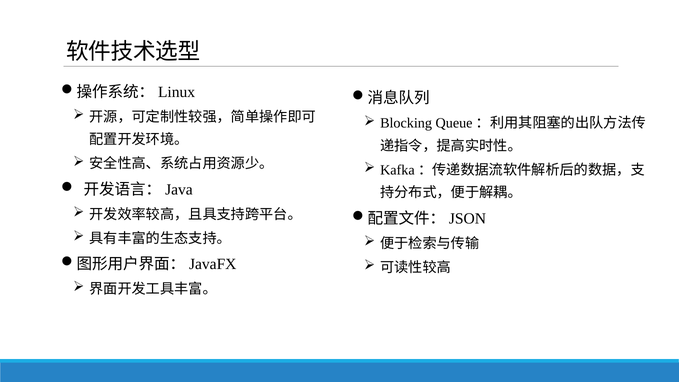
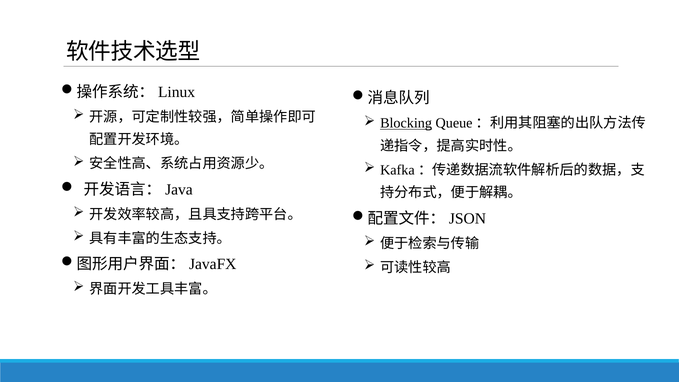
Blocking underline: none -> present
